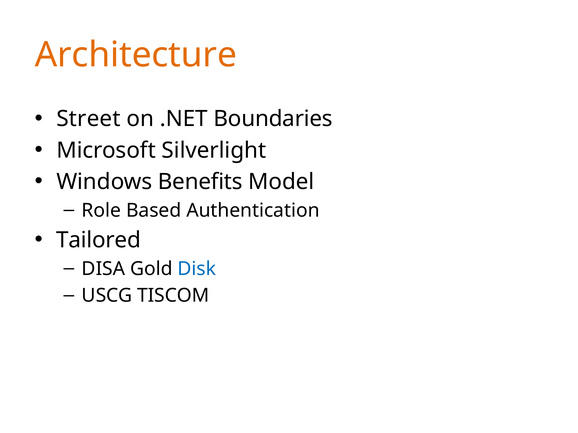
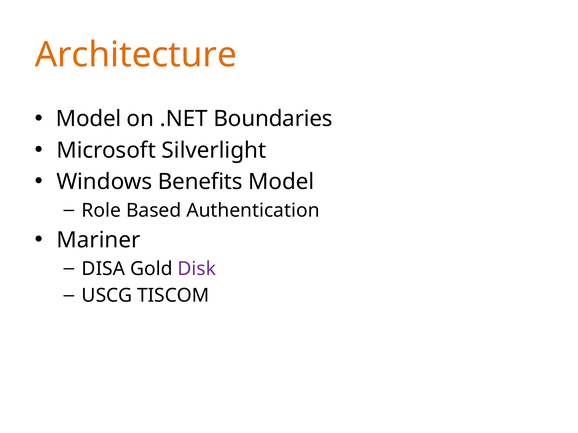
Street at (88, 119): Street -> Model
Tailored: Tailored -> Mariner
Disk colour: blue -> purple
